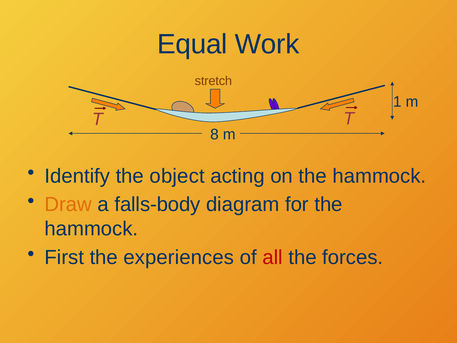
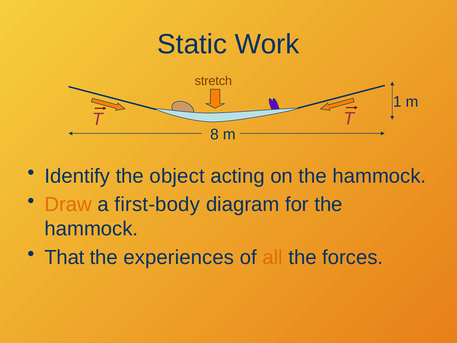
Equal: Equal -> Static
falls-body: falls-body -> first-body
First: First -> That
all colour: red -> orange
